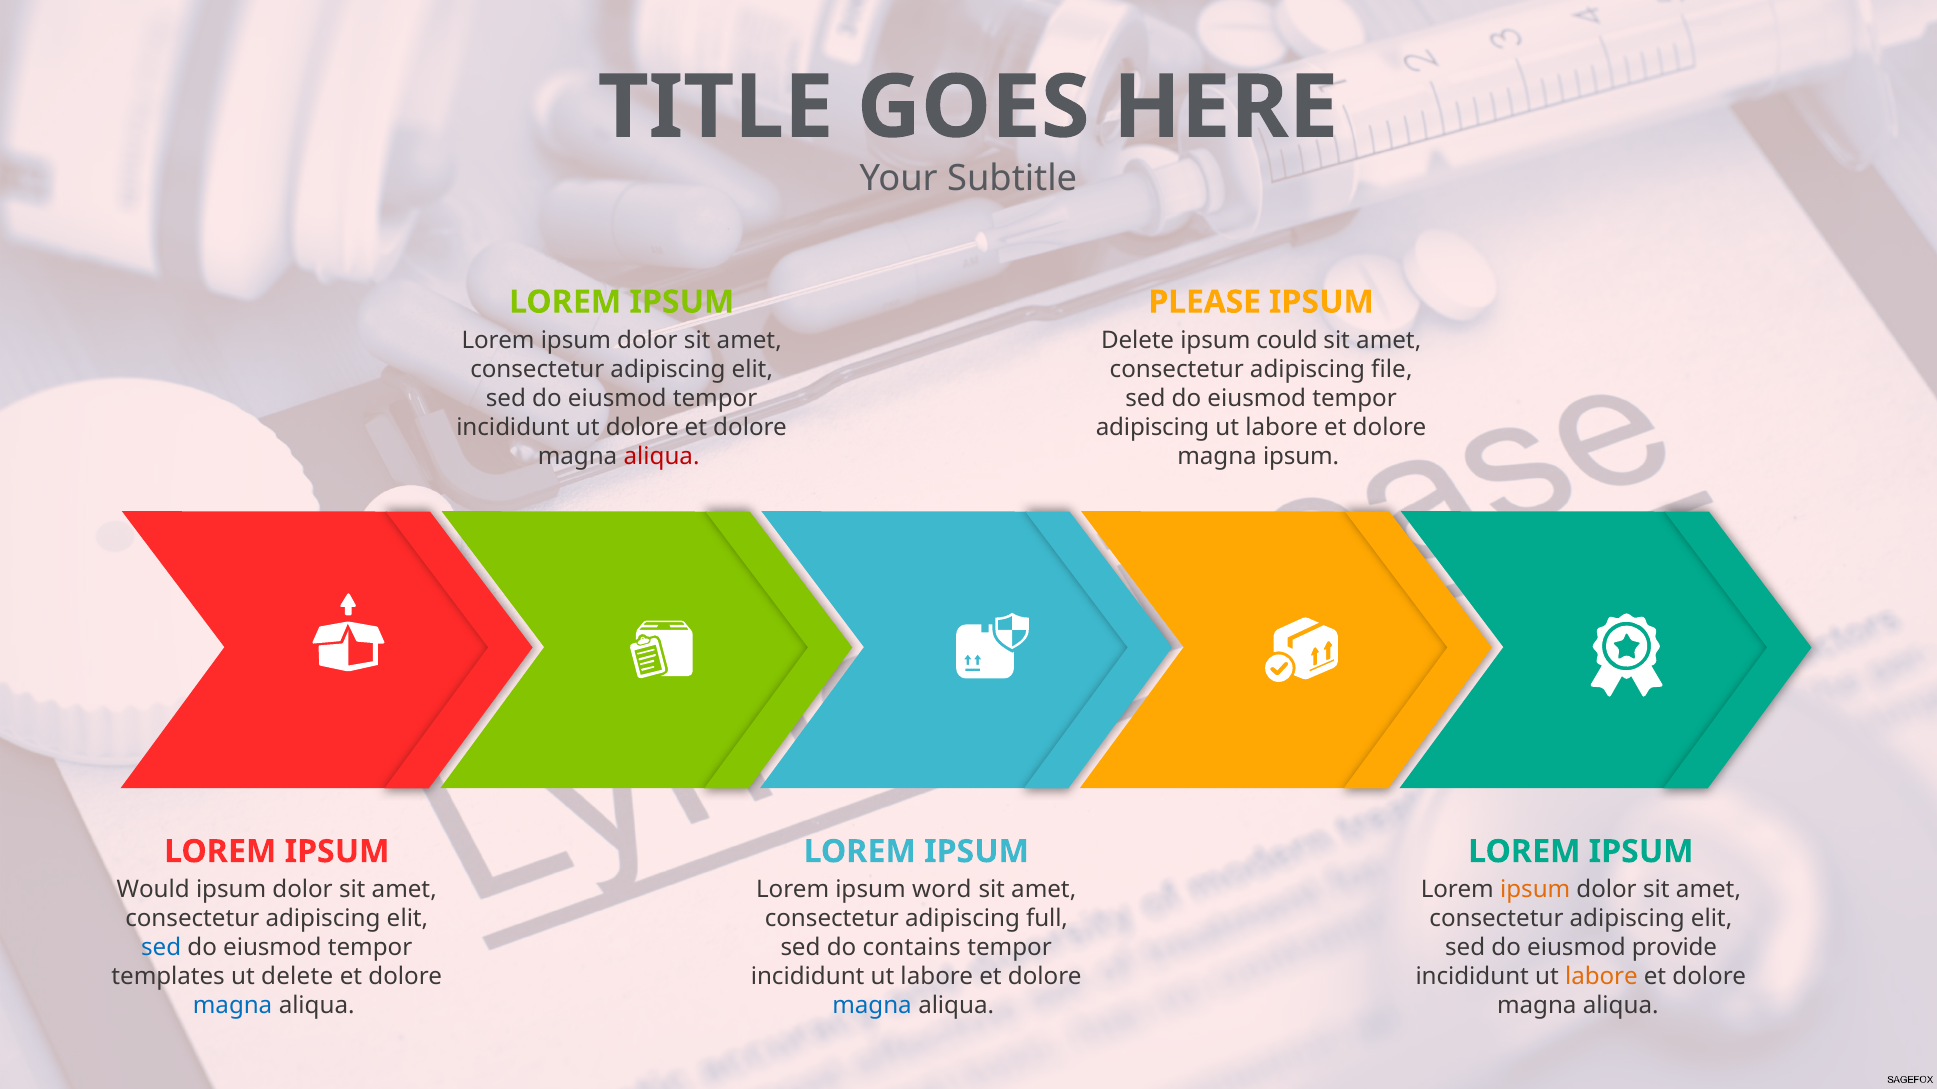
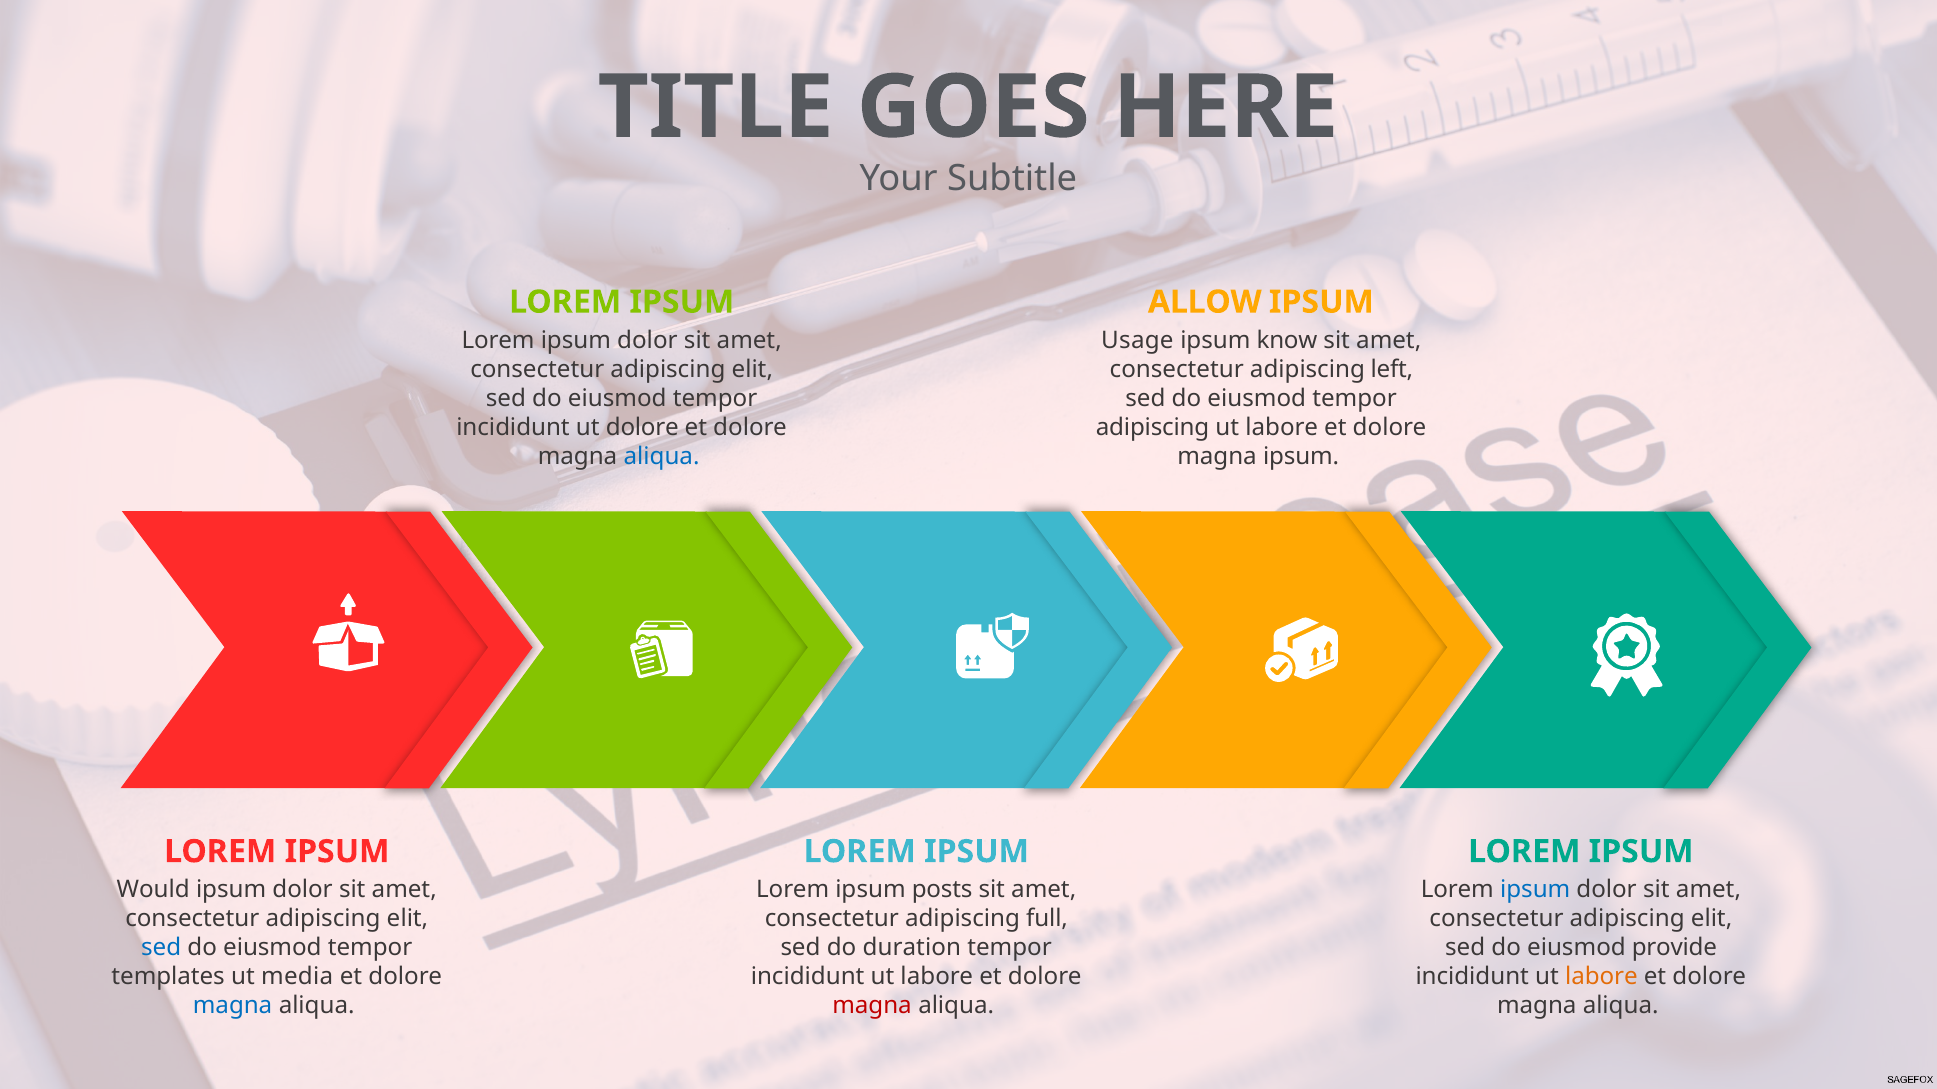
PLEASE: PLEASE -> ALLOW
Delete at (1138, 340): Delete -> Usage
could: could -> know
file: file -> left
aliqua at (662, 457) colour: red -> blue
word: word -> posts
ipsum at (1535, 890) colour: orange -> blue
contains: contains -> duration
ut delete: delete -> media
magna at (872, 1006) colour: blue -> red
